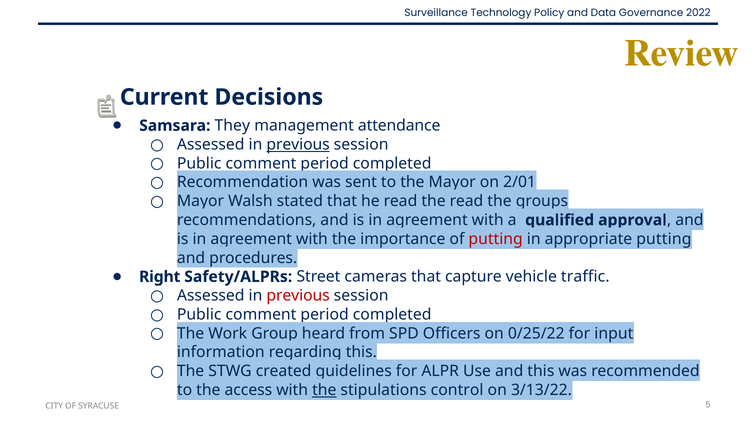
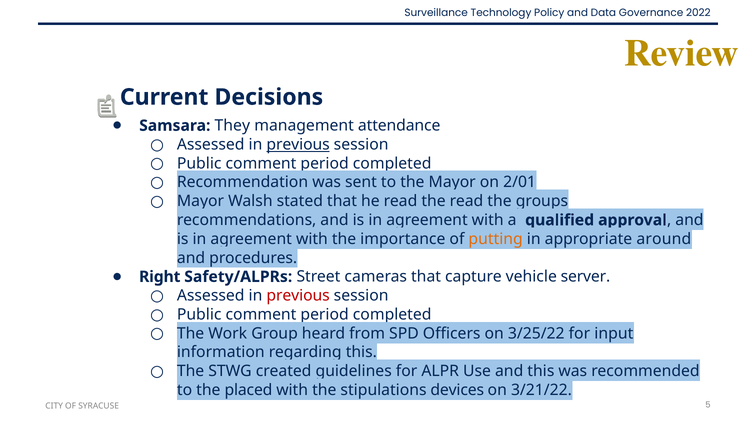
putting at (496, 239) colour: red -> orange
appropriate putting: putting -> around
traffic: traffic -> server
0/25/22: 0/25/22 -> 3/25/22
access: access -> placed
the at (324, 390) underline: present -> none
control: control -> devices
3/13/22: 3/13/22 -> 3/21/22
